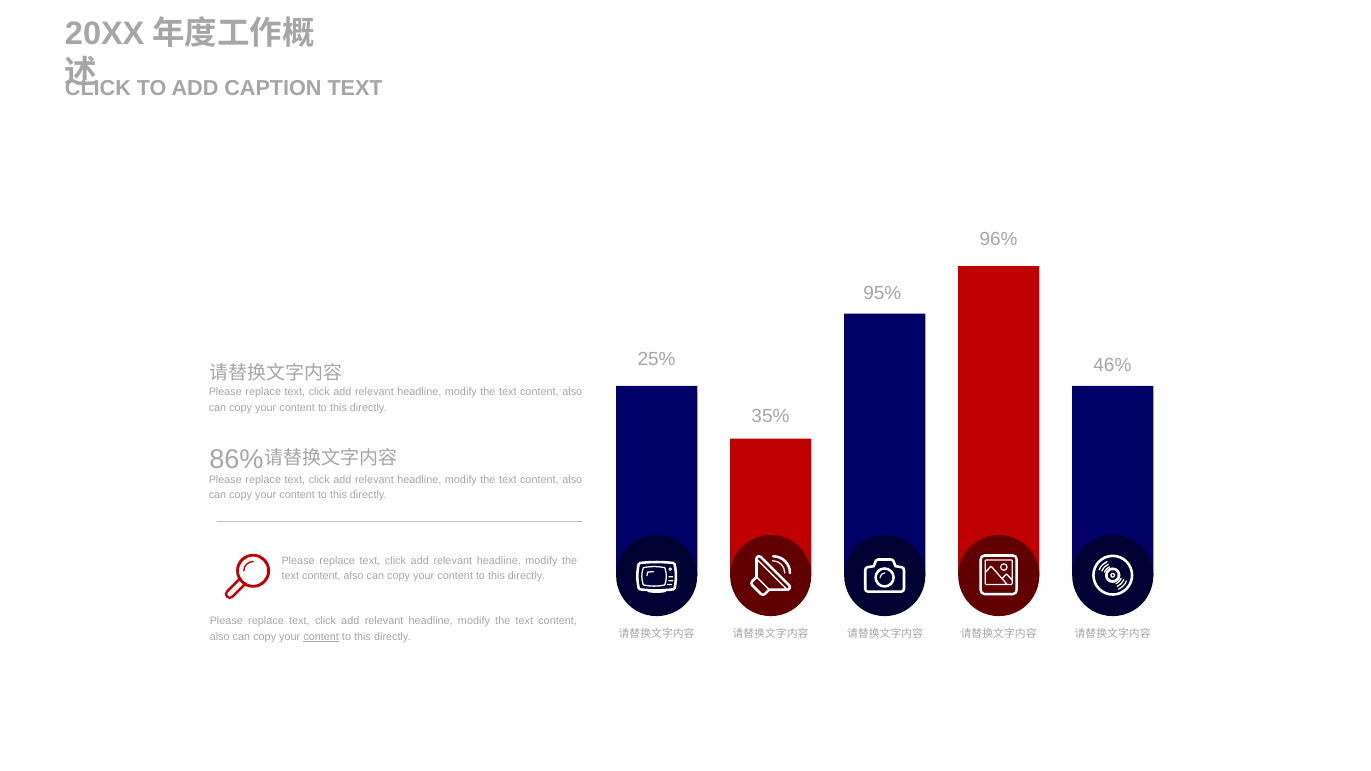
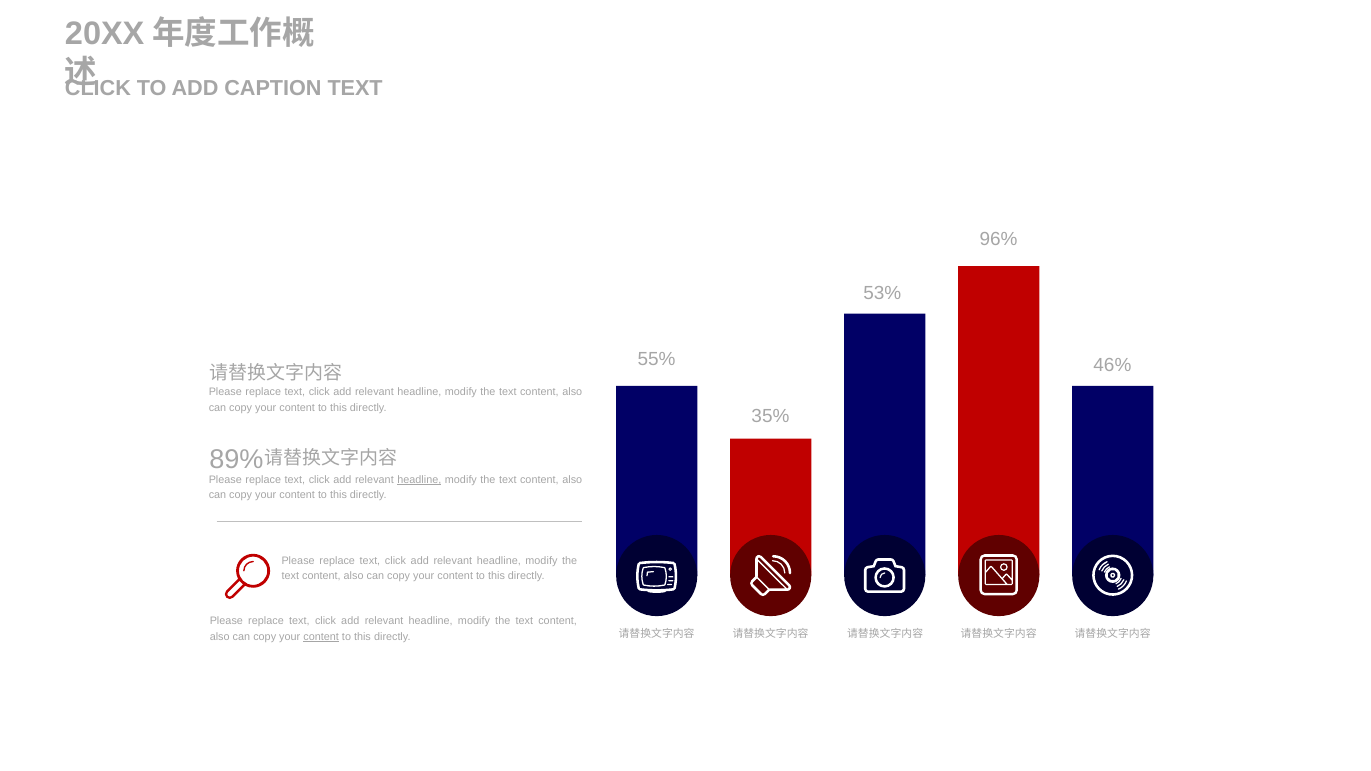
95%: 95% -> 53%
25%: 25% -> 55%
86%: 86% -> 89%
headline at (419, 480) underline: none -> present
